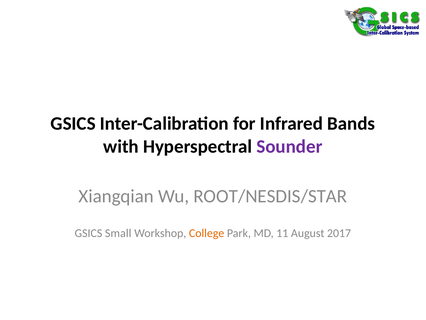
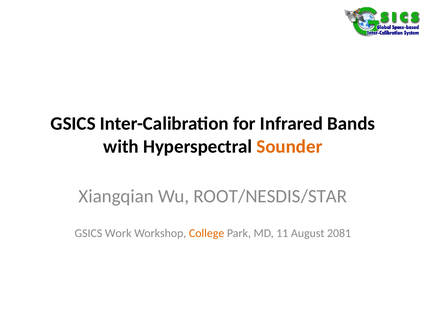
Sounder colour: purple -> orange
Small: Small -> Work
2017: 2017 -> 2081
